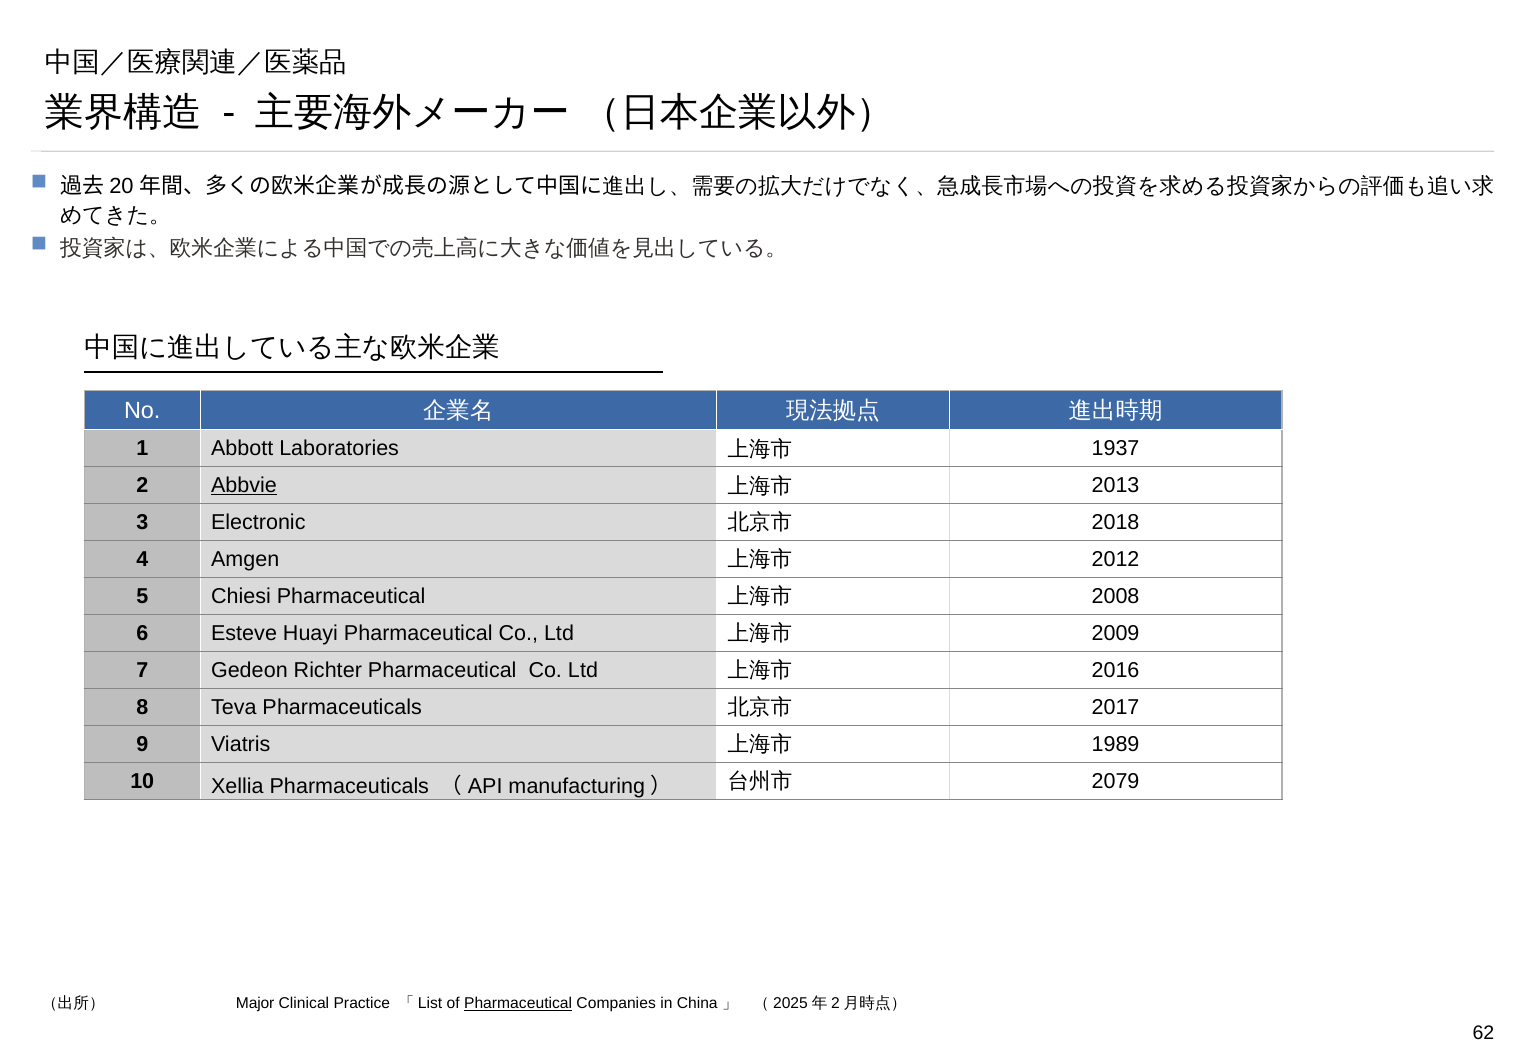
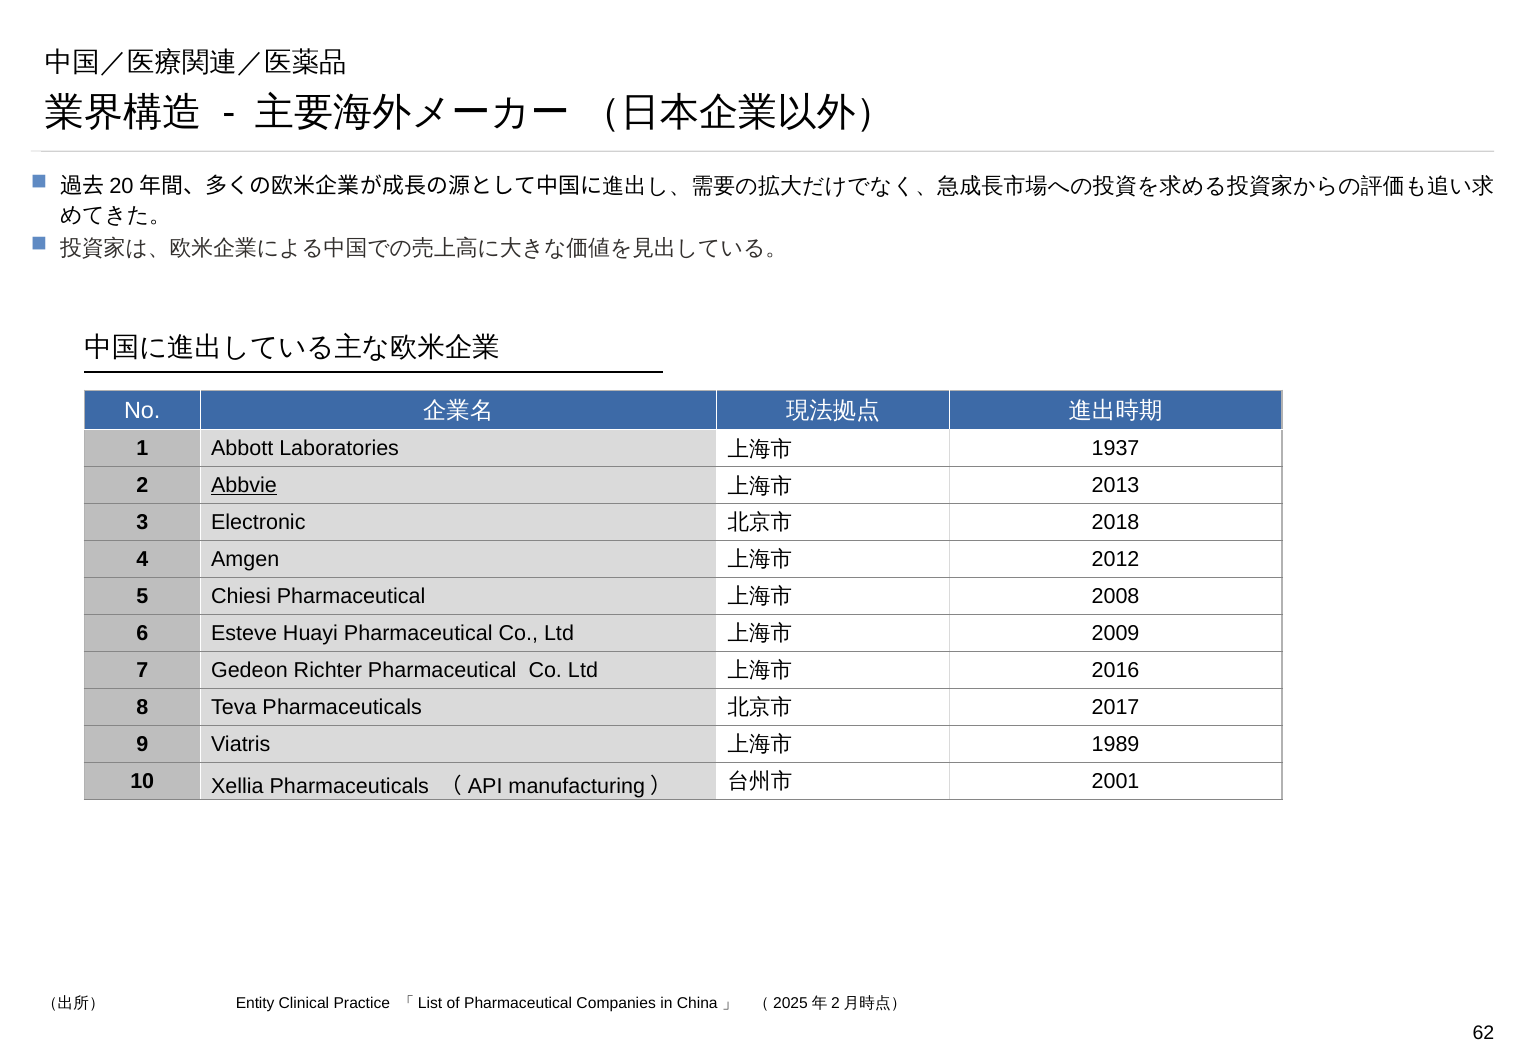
2079: 2079 -> 2001
Major: Major -> Entity
Pharmaceutical at (518, 1003) underline: present -> none
